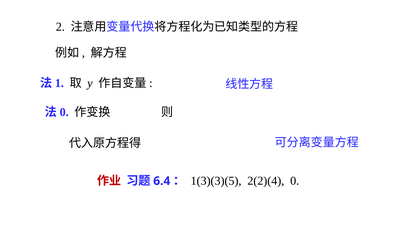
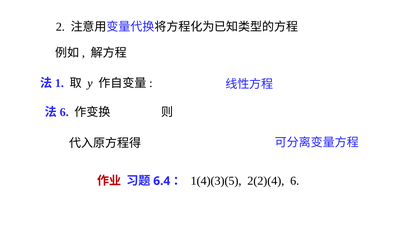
0 at (64, 112): 0 -> 6
1(3)(3)(5: 1(3)(3)(5 -> 1(4)(3)(5
2(2)(4 0: 0 -> 6
